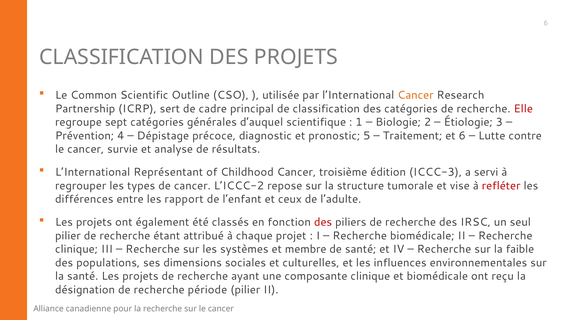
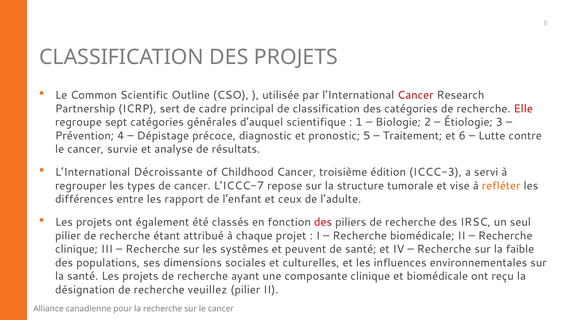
Cancer at (415, 95) colour: orange -> red
Représentant: Représentant -> Décroissante
L’ICCC-2: L’ICCC-2 -> L’ICCC-7
refléter colour: red -> orange
membre: membre -> peuvent
période: période -> veuillez
